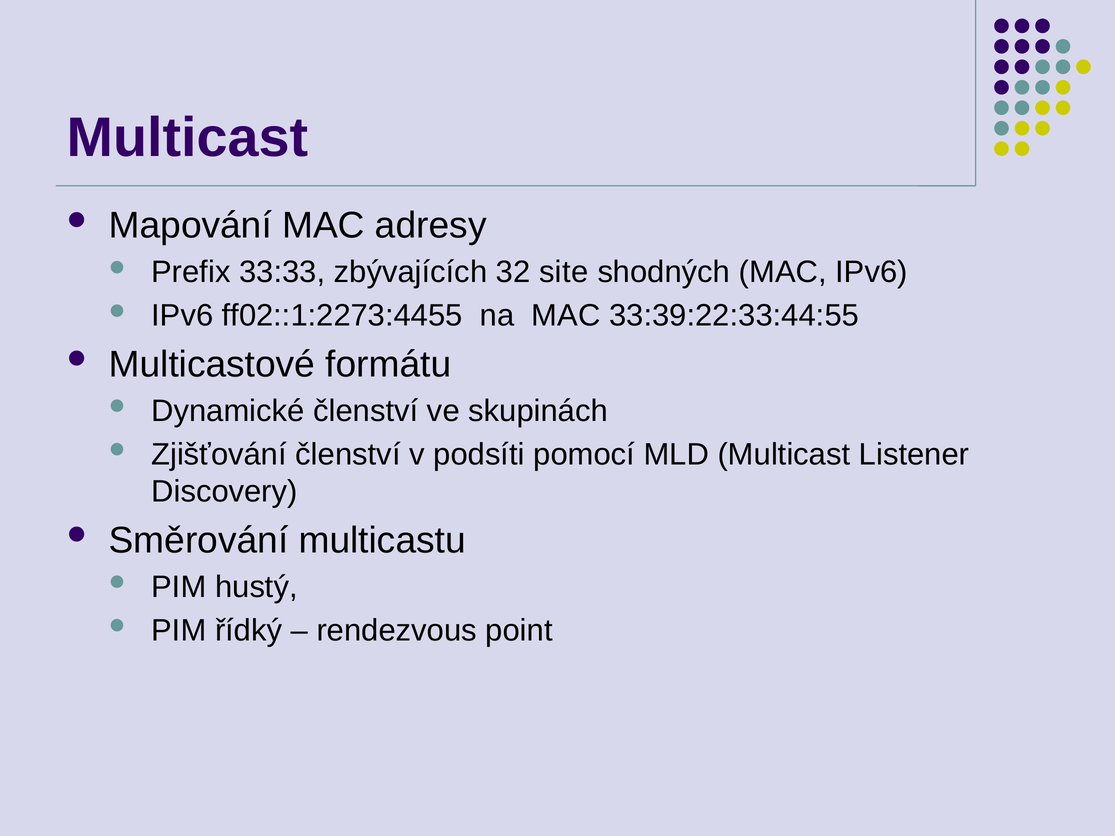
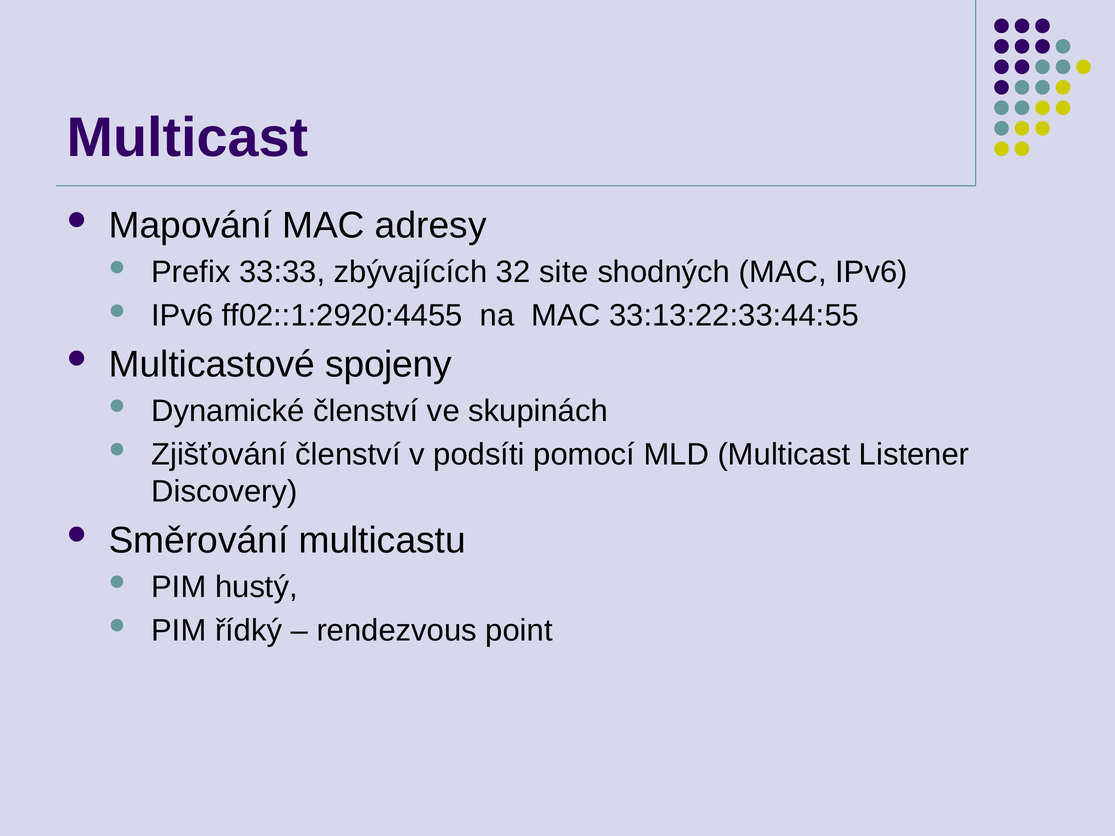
ff02::1:2273:4455: ff02::1:2273:4455 -> ff02::1:2920:4455
33:39:22:33:44:55: 33:39:22:33:44:55 -> 33:13:22:33:44:55
formátu: formátu -> spojeny
